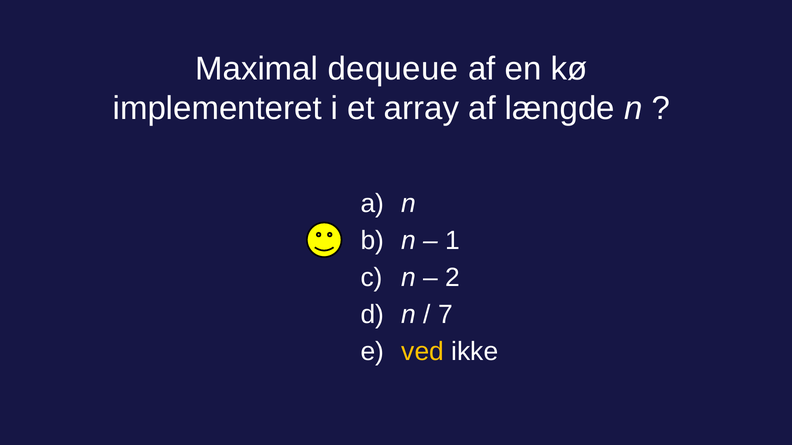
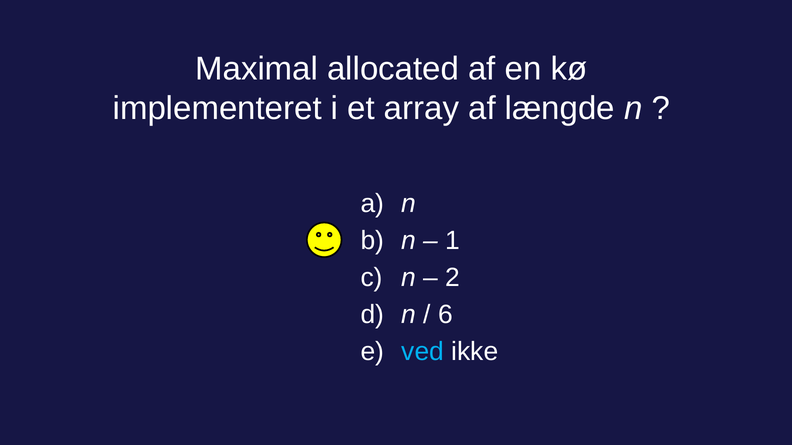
dequeue: dequeue -> allocated
7: 7 -> 6
ved colour: yellow -> light blue
